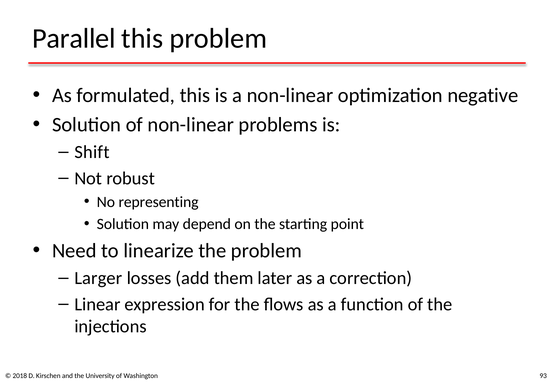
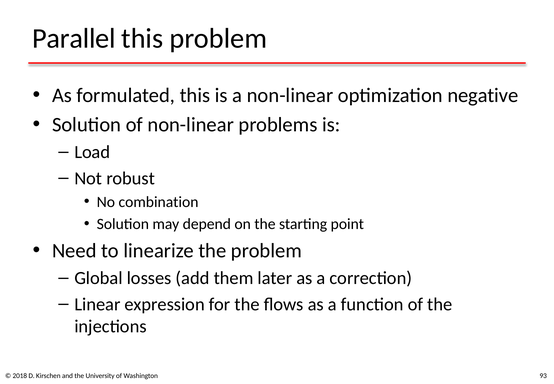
Shift: Shift -> Load
representing: representing -> combination
Larger: Larger -> Global
